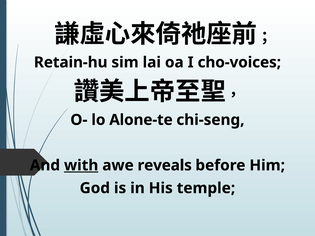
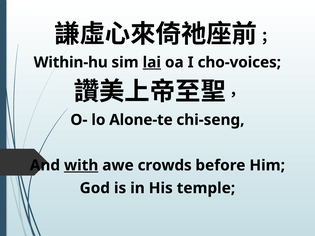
Retain-hu: Retain-hu -> Within-hu
lai underline: none -> present
reveals: reveals -> crowds
